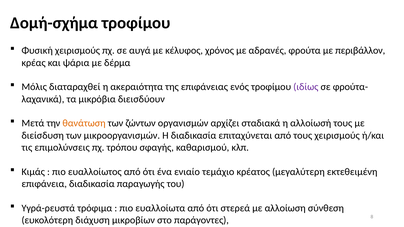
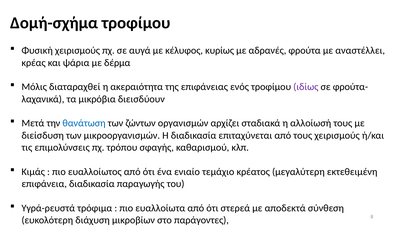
χρόνος: χρόνος -> κυρίως
περιβάλλον: περιβάλλον -> αναστέλλει
θανάτωση colour: orange -> blue
αλλοίωση: αλλοίωση -> αποδεκτά
